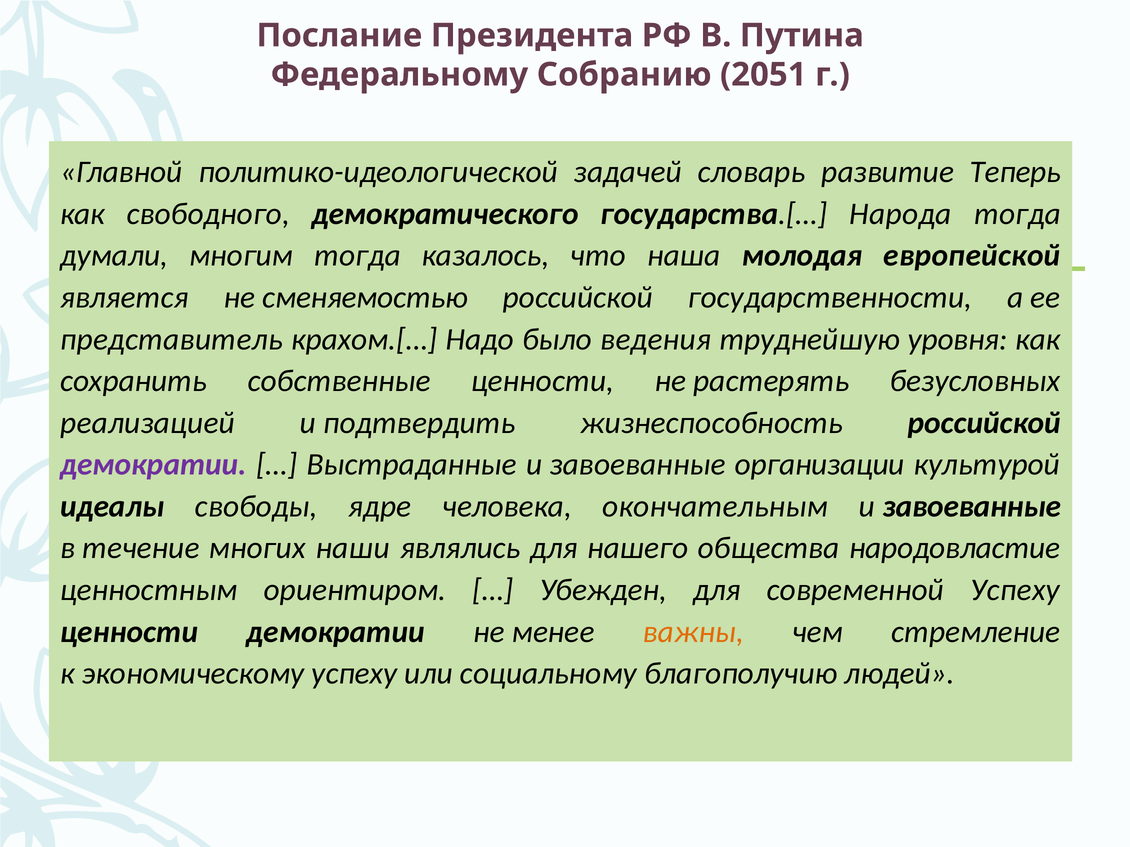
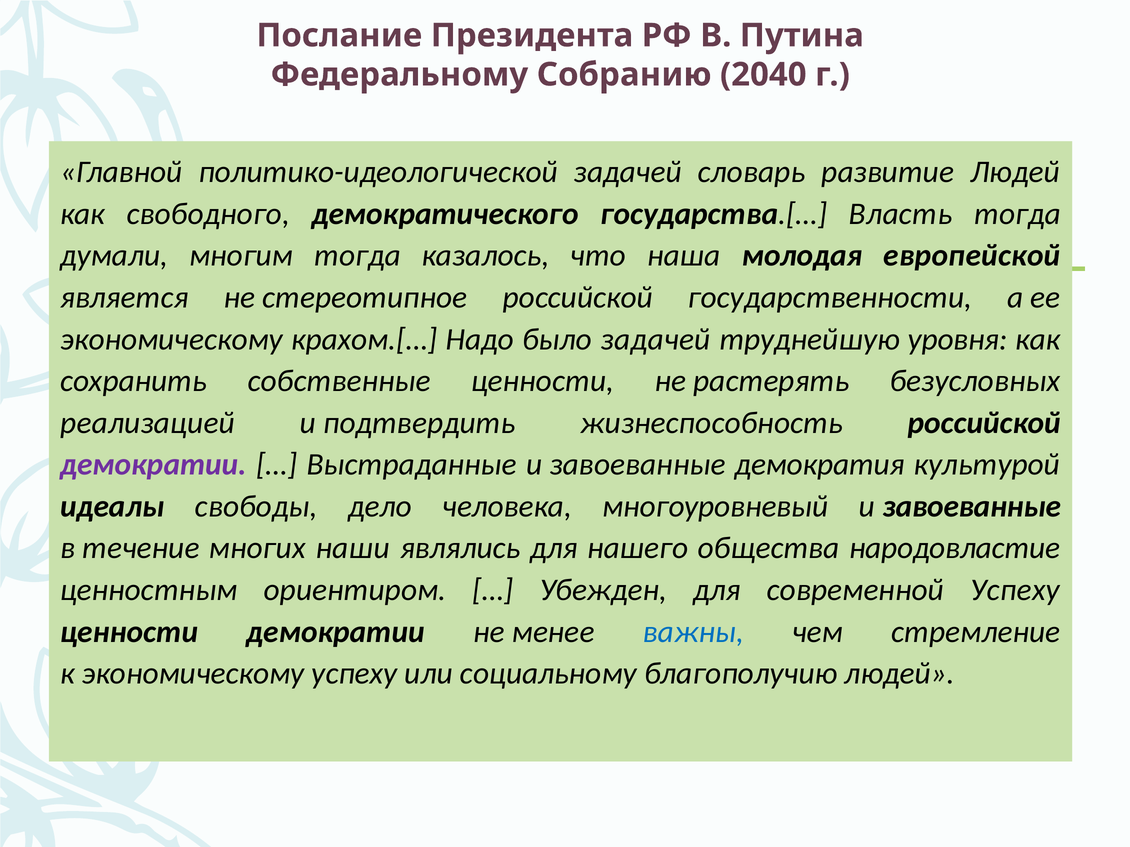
2051: 2051 -> 2040
развитие Теперь: Теперь -> Людей
Народа: Народа -> Власть
сменяемостью: сменяемостью -> стереотипное
представитель at (171, 339): представитель -> экономическому
было ведения: ведения -> задачей
организации: организации -> демократия
ядре: ядре -> дело
окончательным: окончательным -> многоуровневый
важны colour: orange -> blue
